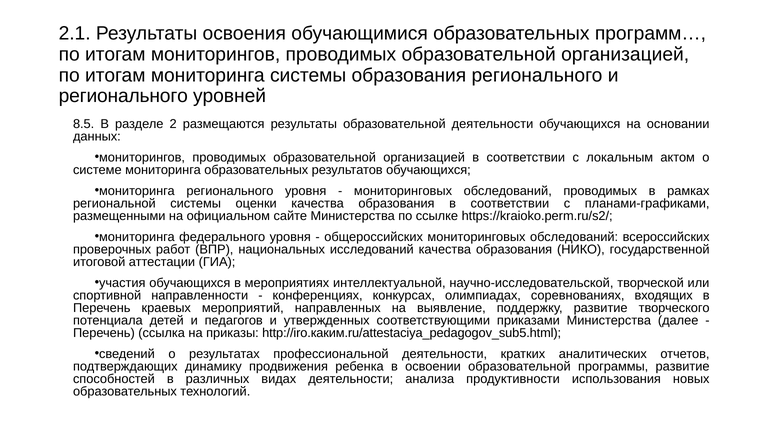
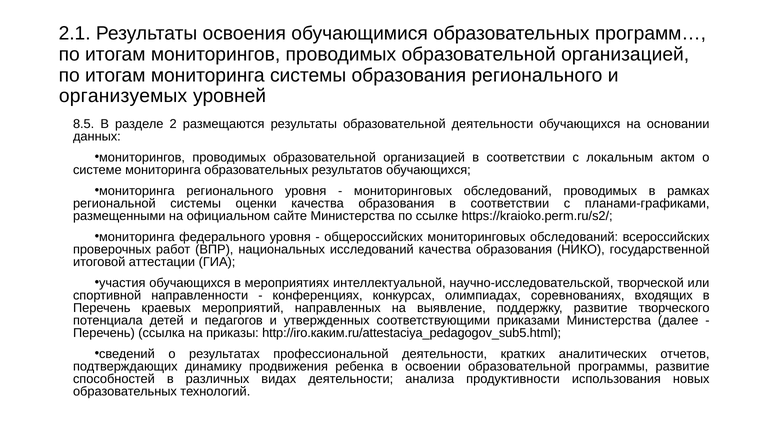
регионального at (123, 96): регионального -> организуемых
